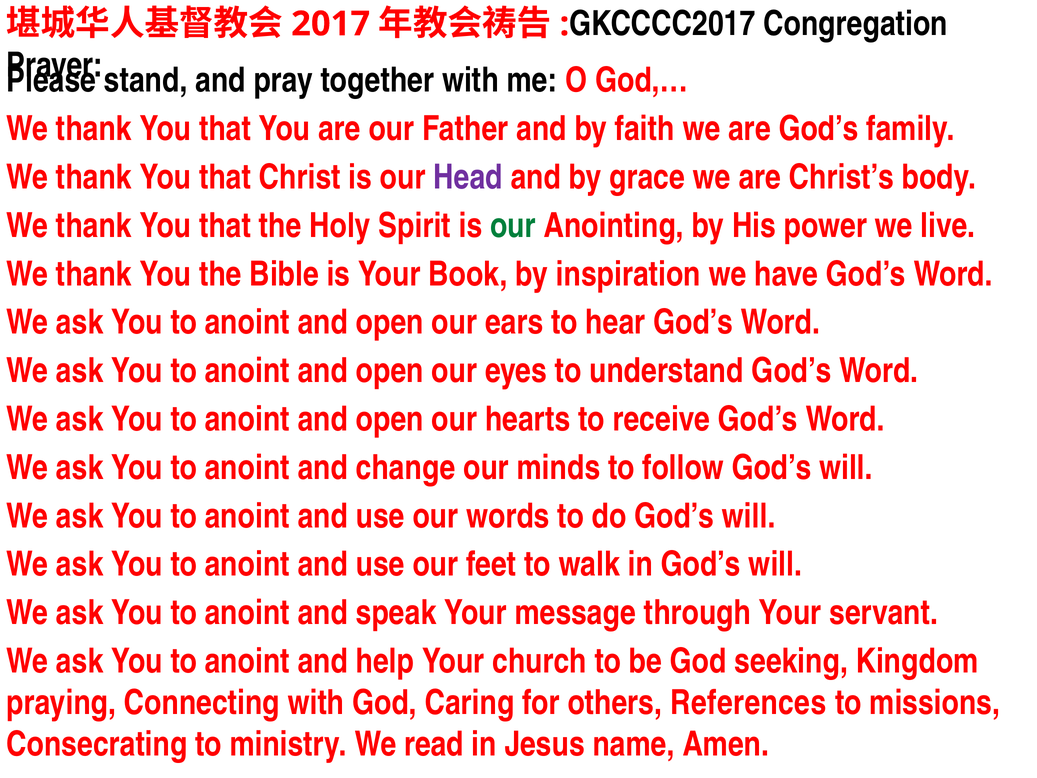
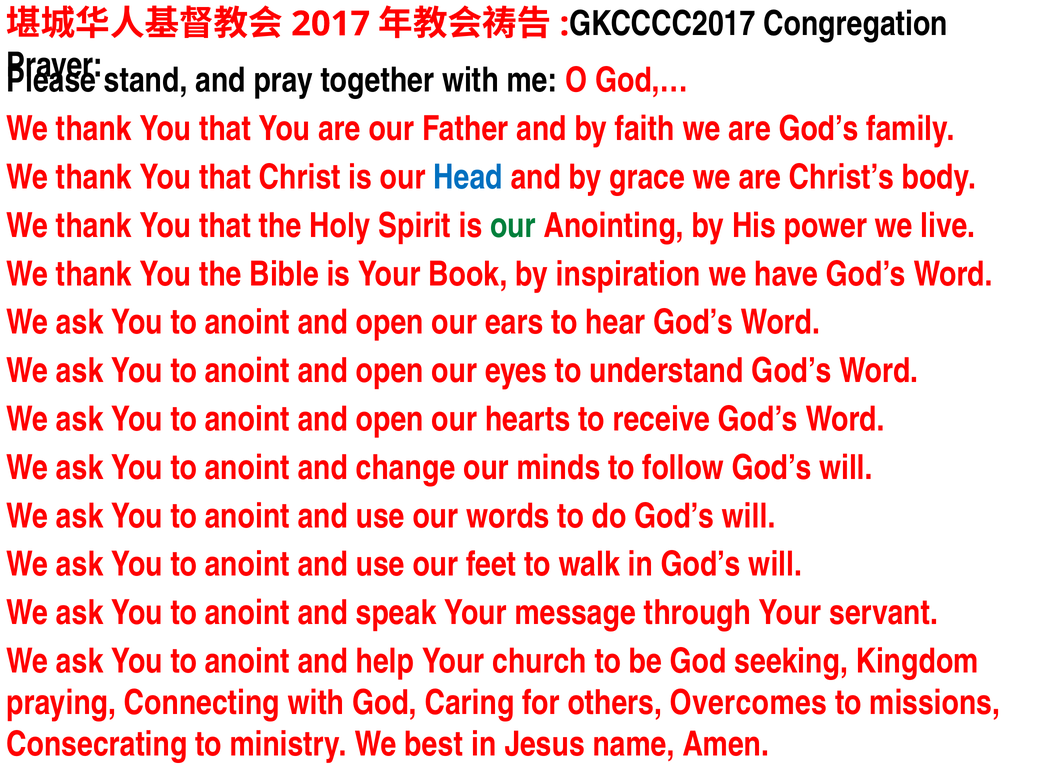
Head colour: purple -> blue
References: References -> Overcomes
read: read -> best
